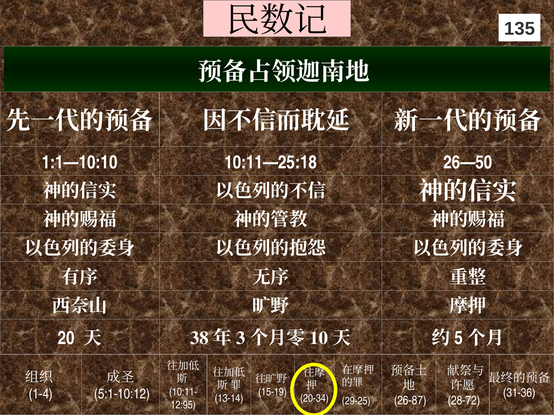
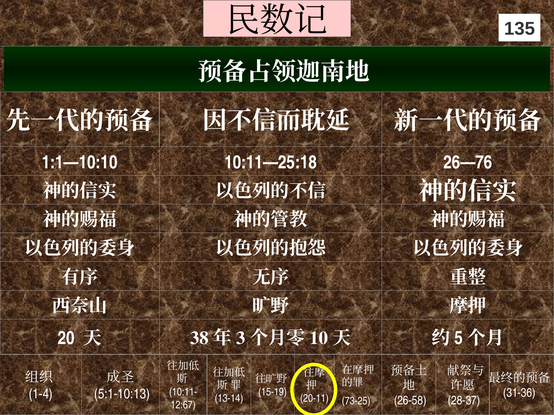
26—50: 26—50 -> 26—76
5:1-10:12: 5:1-10:12 -> 5:1-10:13
20-34: 20-34 -> 20-11
26-87: 26-87 -> 26-58
28-72: 28-72 -> 28-37
29-25: 29-25 -> 73-25
12:95: 12:95 -> 12:67
